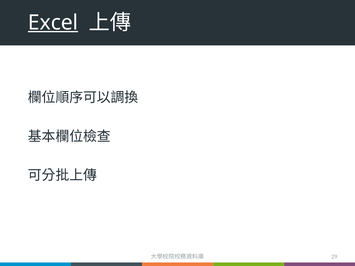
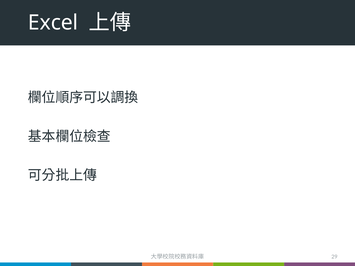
Excel underline: present -> none
